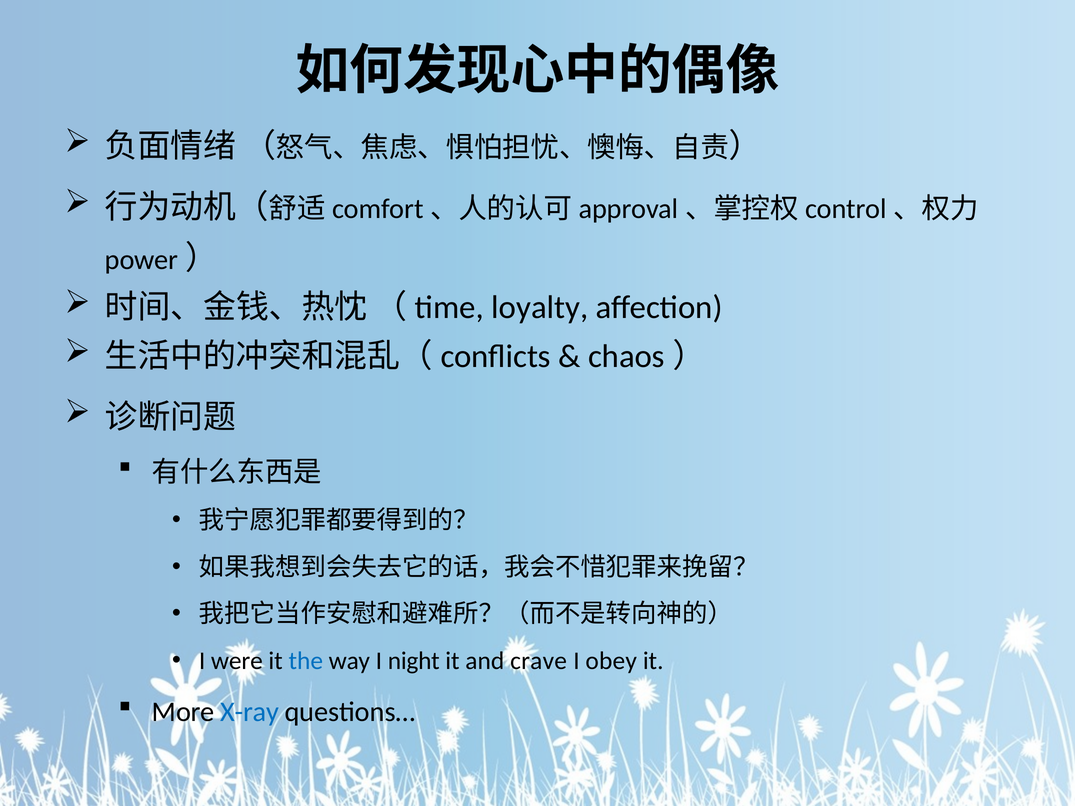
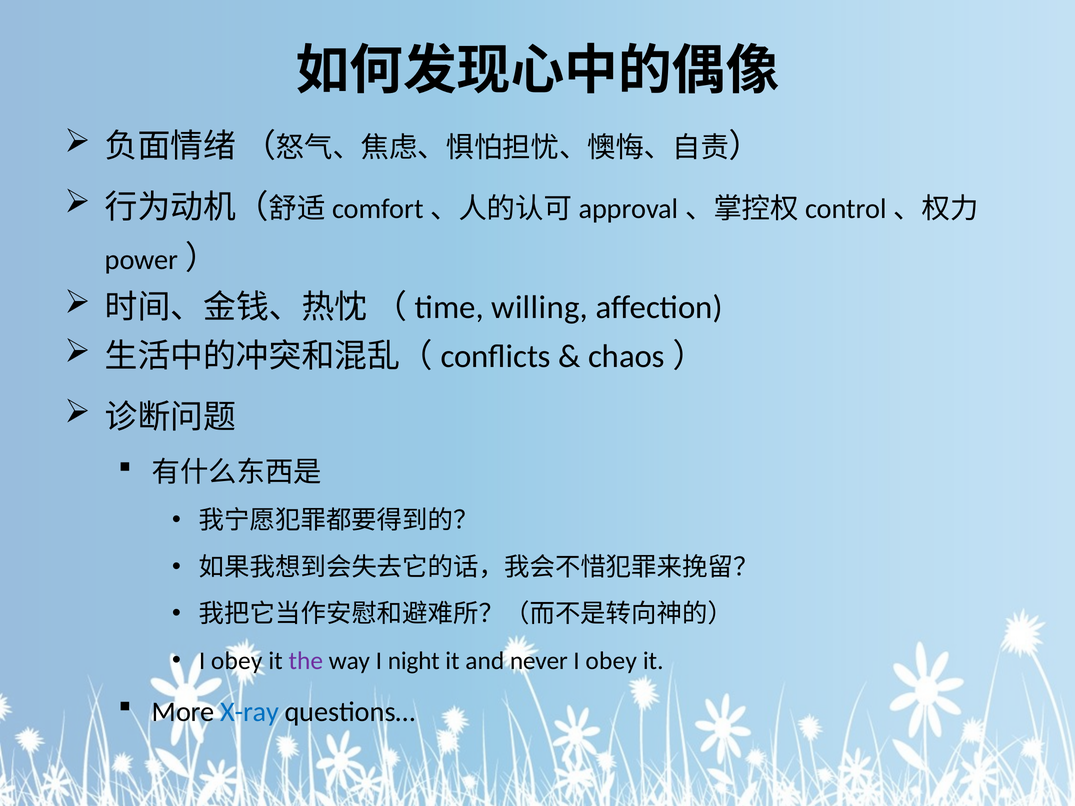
loyalty: loyalty -> willing
were at (237, 661): were -> obey
the colour: blue -> purple
crave: crave -> never
